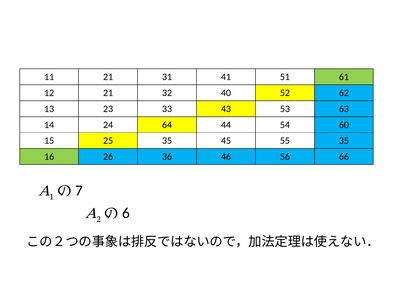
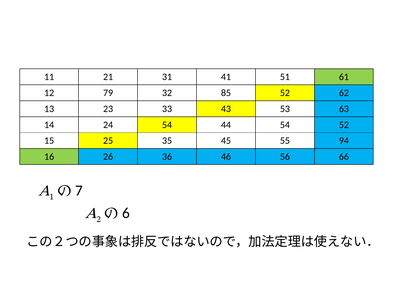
12 21: 21 -> 79
40: 40 -> 85
24 64: 64 -> 54
54 60: 60 -> 52
55 35: 35 -> 94
